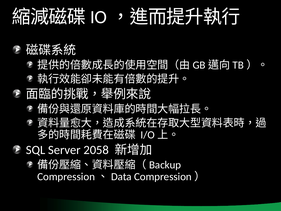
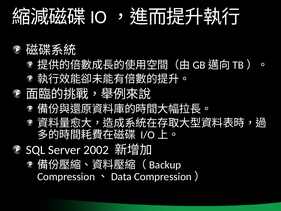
2058: 2058 -> 2002
